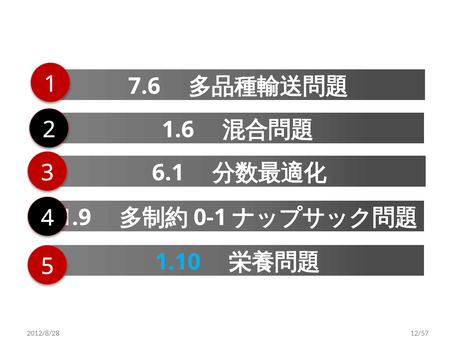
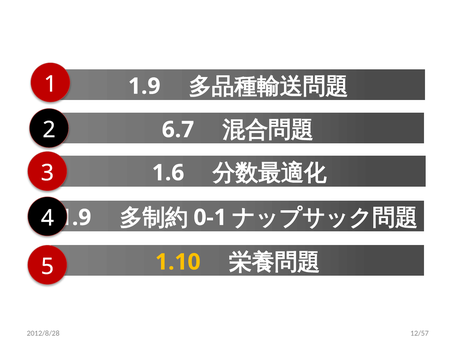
7.6 at (144, 86): 7.6 -> 1.9
1.6: 1.6 -> 6.7
6.1: 6.1 -> 1.6
1.10 colour: light blue -> yellow
